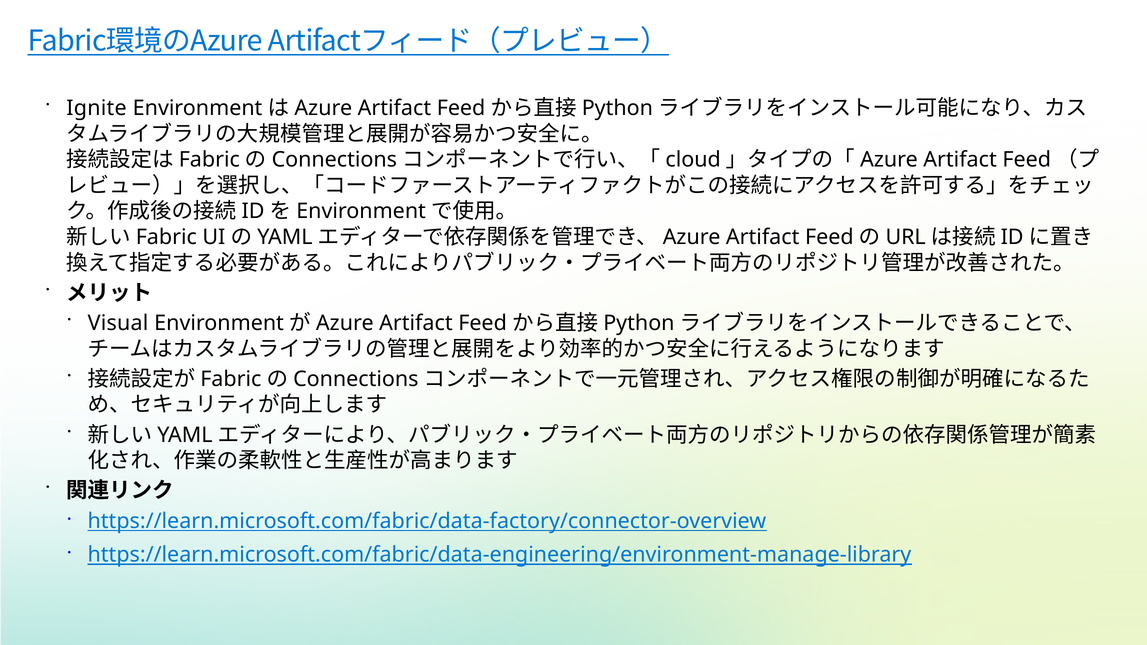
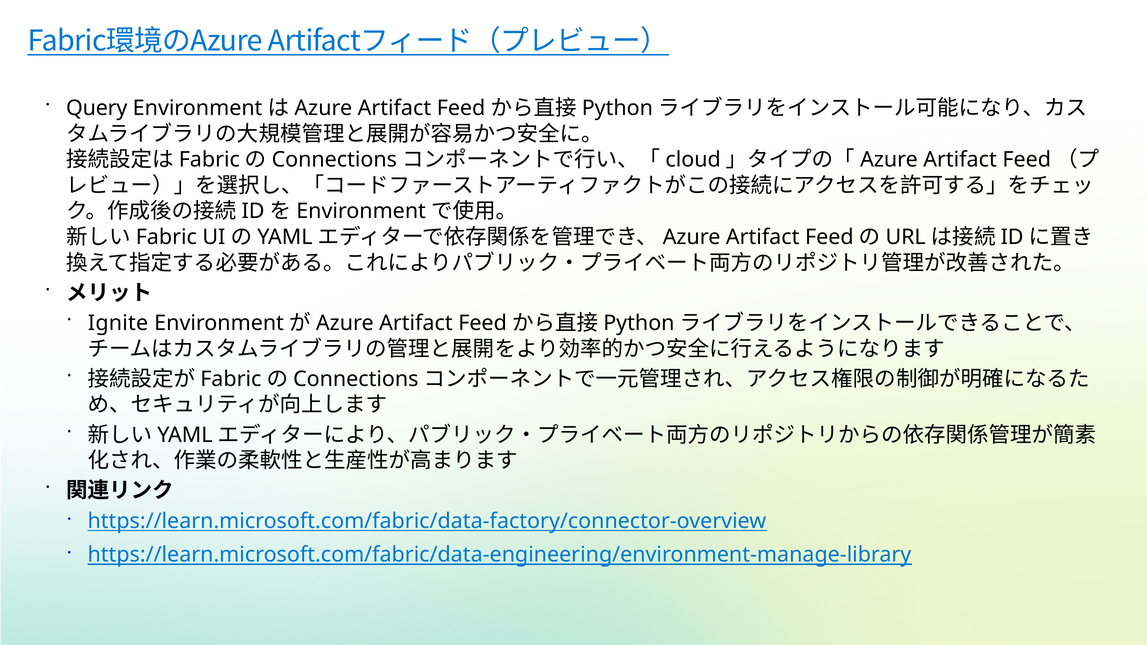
Ignite: Ignite -> Query
Visual: Visual -> Ignite
